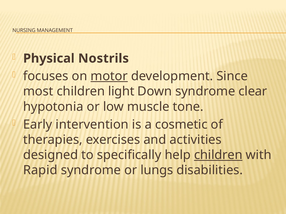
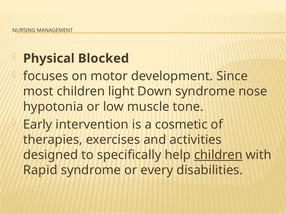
Nostrils: Nostrils -> Blocked
motor underline: present -> none
clear: clear -> nose
lungs: lungs -> every
